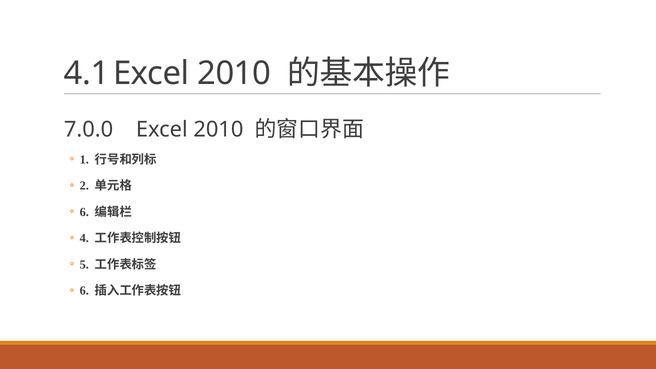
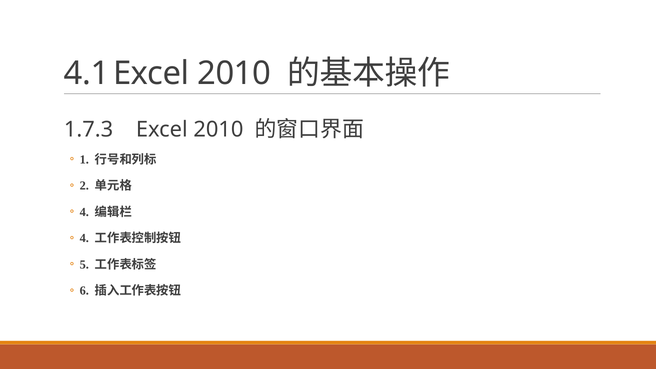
7.0.0: 7.0.0 -> 1.7.3
6 at (84, 212): 6 -> 4
